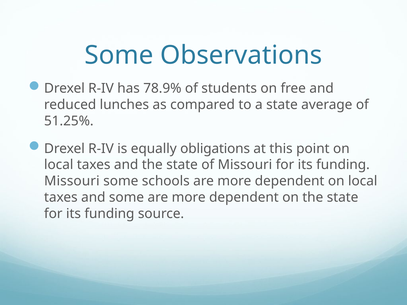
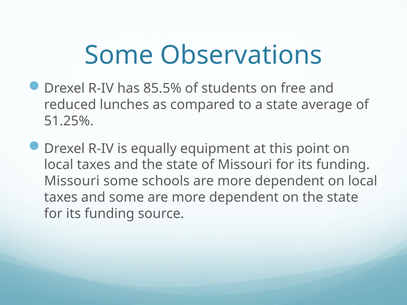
78.9%: 78.9% -> 85.5%
obligations: obligations -> equipment
